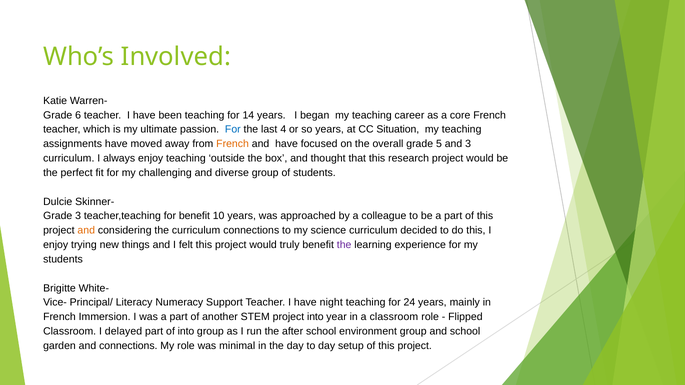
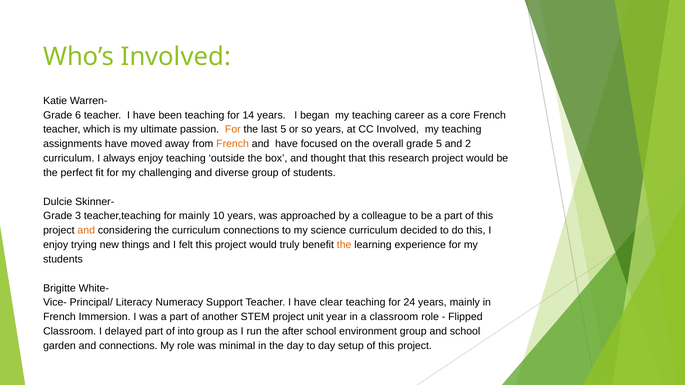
For at (233, 130) colour: blue -> orange
last 4: 4 -> 5
CC Situation: Situation -> Involved
and 3: 3 -> 2
for benefit: benefit -> mainly
the at (344, 245) colour: purple -> orange
night: night -> clear
project into: into -> unit
